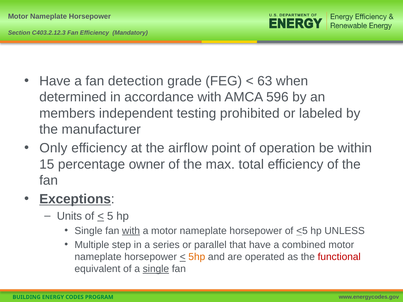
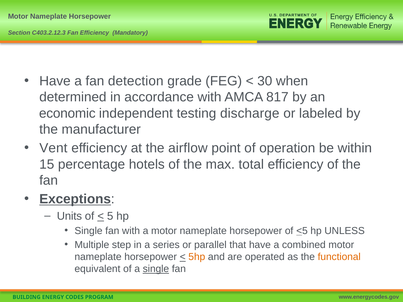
63: 63 -> 30
596: 596 -> 817
members: members -> economic
prohibited: prohibited -> discharge
Only: Only -> Vent
owner: owner -> hotels
with at (131, 231) underline: present -> none
functional colour: red -> orange
